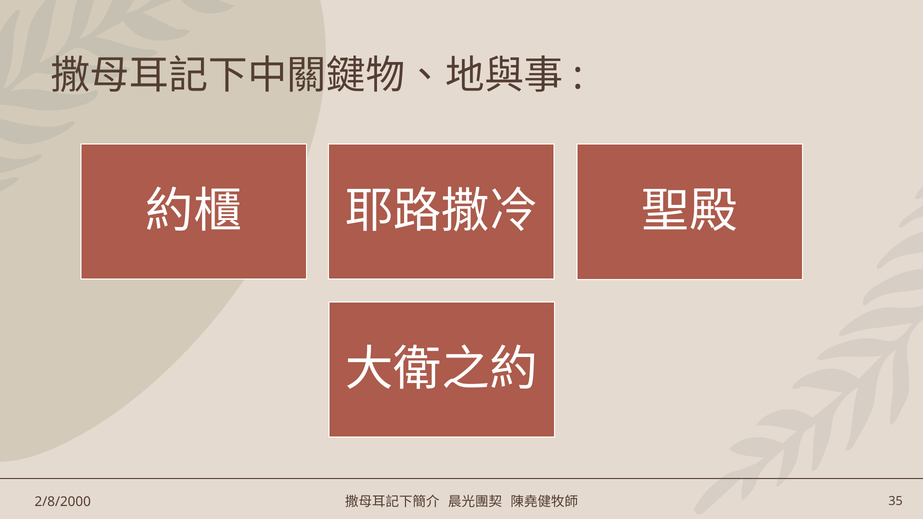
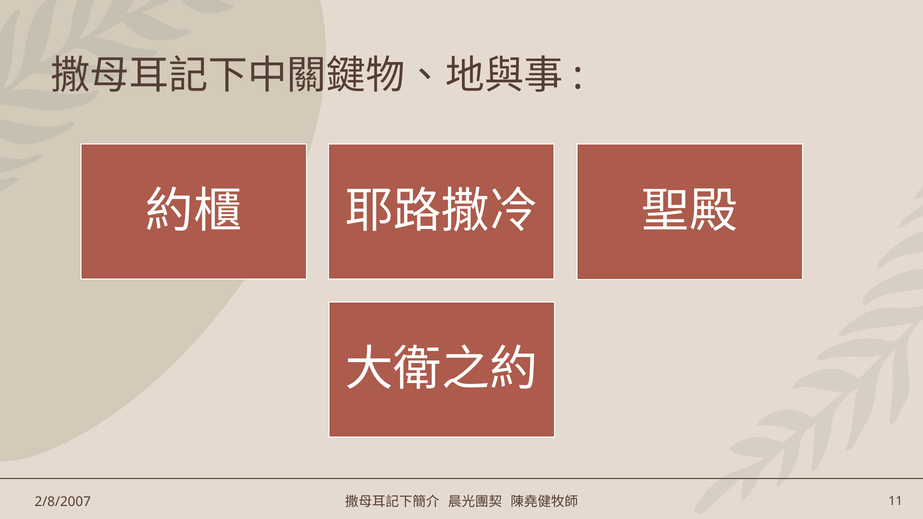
2/8/2000: 2/8/2000 -> 2/8/2007
35: 35 -> 11
